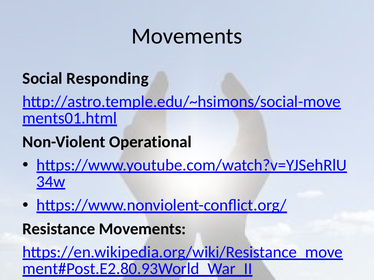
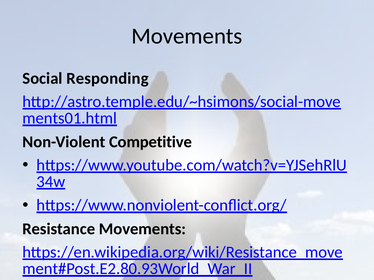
Operational: Operational -> Competitive
